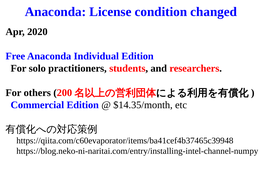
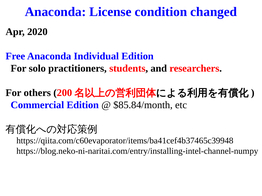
$14.35/month: $14.35/month -> $85.84/month
